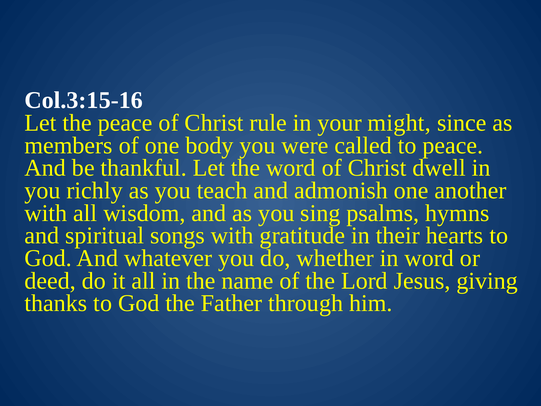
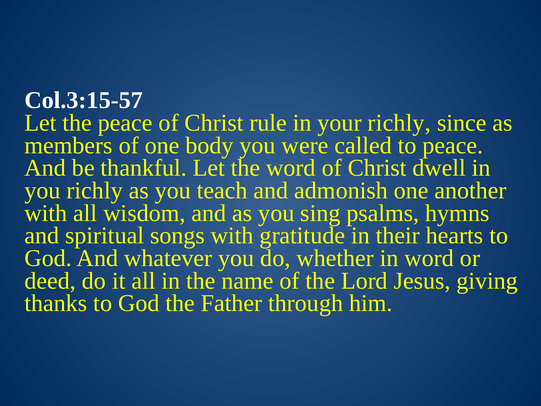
Col.3:15-16: Col.3:15-16 -> Col.3:15-57
your might: might -> richly
